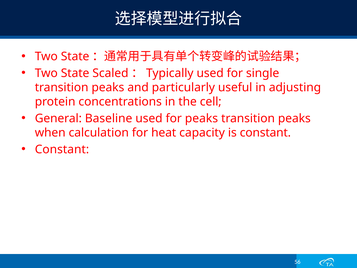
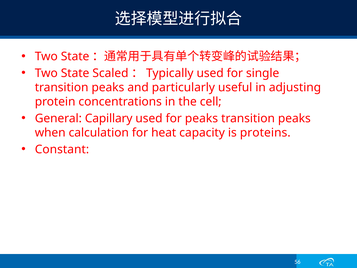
Baseline: Baseline -> Capillary
is constant: constant -> proteins
